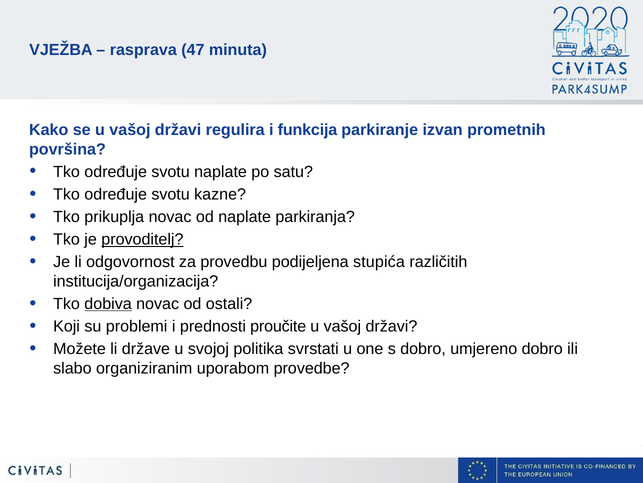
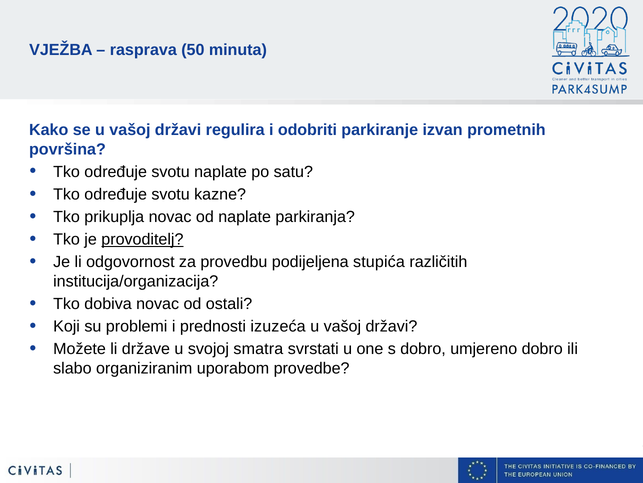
47: 47 -> 50
funkcija: funkcija -> odobriti
dobiva underline: present -> none
proučite: proučite -> izuzeća
politika: politika -> smatra
